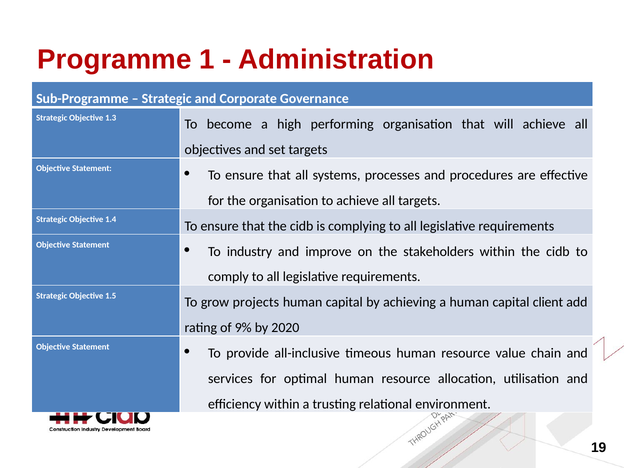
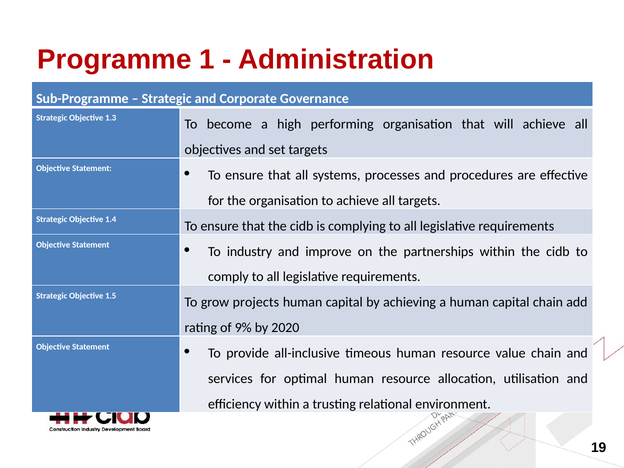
stakeholders: stakeholders -> partnerships
capital client: client -> chain
